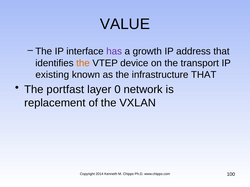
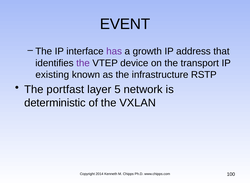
VALUE: VALUE -> EVENT
the at (83, 63) colour: orange -> purple
infrastructure THAT: THAT -> RSTP
0: 0 -> 5
replacement: replacement -> deterministic
